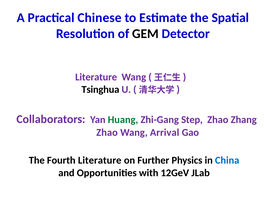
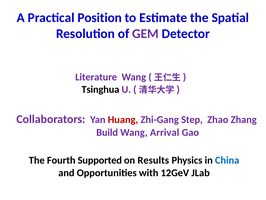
Chinese: Chinese -> Position
GEM colour: black -> purple
Huang colour: green -> red
Zhao at (107, 132): Zhao -> Build
Fourth Literature: Literature -> Supported
Further: Further -> Results
